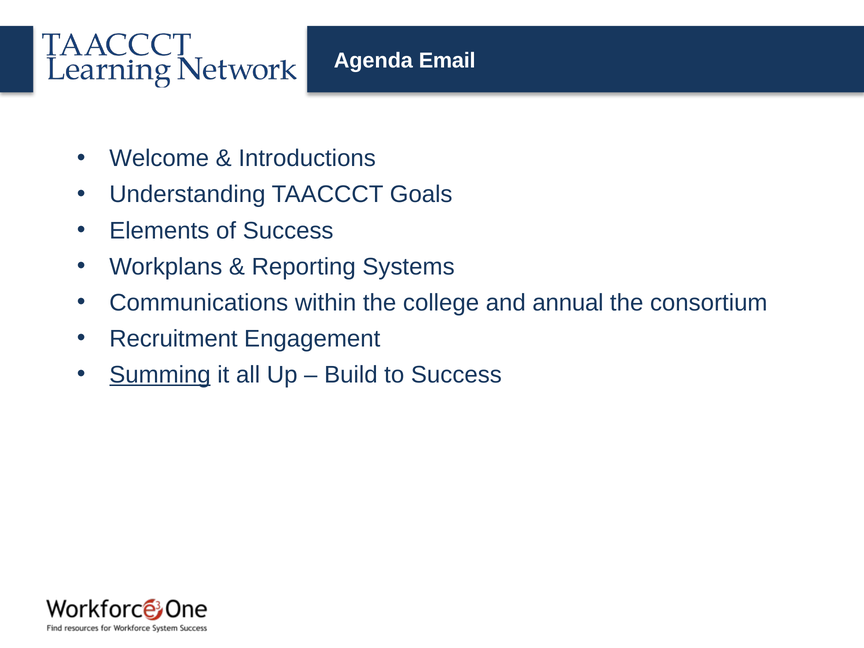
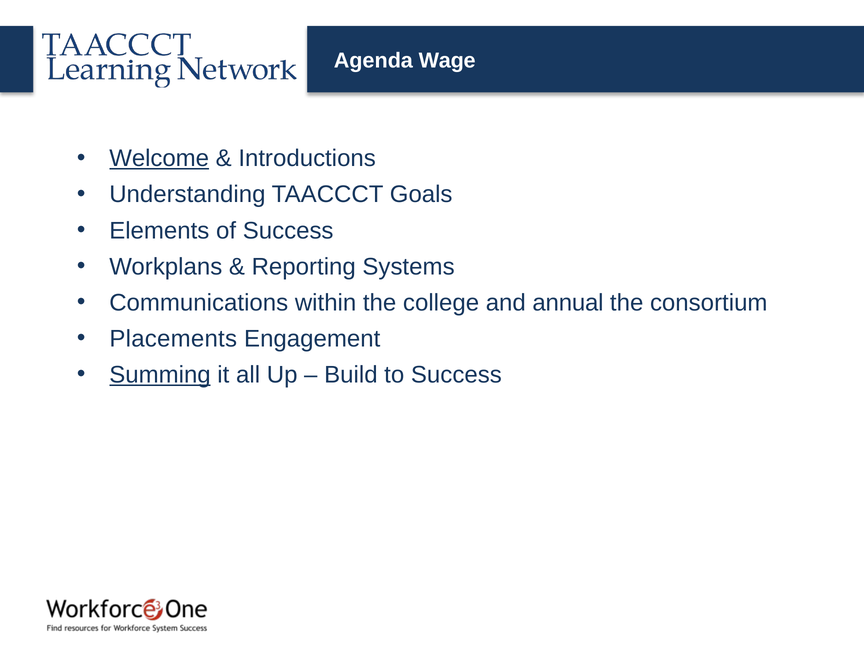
Email: Email -> Wage
Welcome underline: none -> present
Recruitment: Recruitment -> Placements
